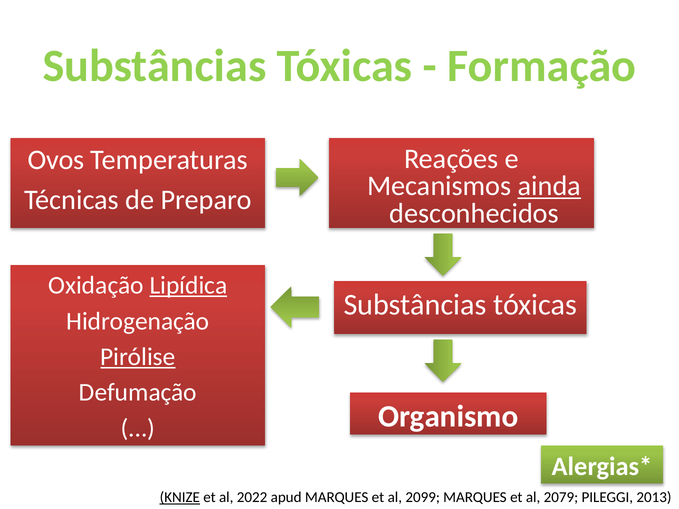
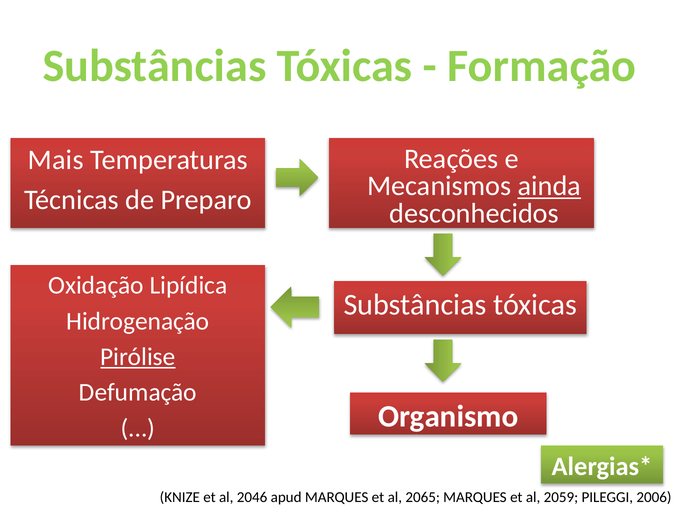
Ovos: Ovos -> Mais
Lipídica underline: present -> none
KNIZE underline: present -> none
2022: 2022 -> 2046
2099: 2099 -> 2065
2079: 2079 -> 2059
2013: 2013 -> 2006
